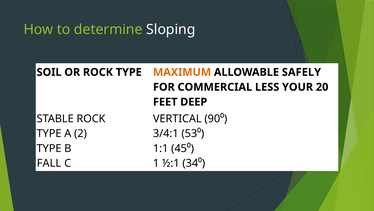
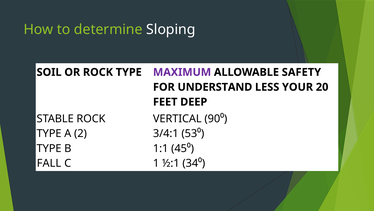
MAXIMUM colour: orange -> purple
SAFELY: SAFELY -> SAFETY
COMMERCIAL: COMMERCIAL -> UNDERSTAND
